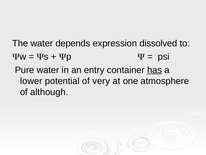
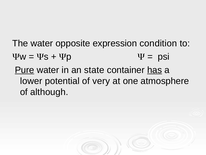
depends: depends -> opposite
dissolved: dissolved -> condition
Pure underline: none -> present
entry: entry -> state
